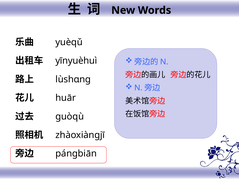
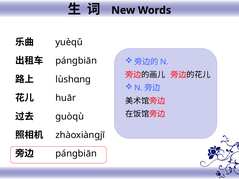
yīnyuèhuì at (76, 61): yīnyuèhuì -> pánɡbiān
